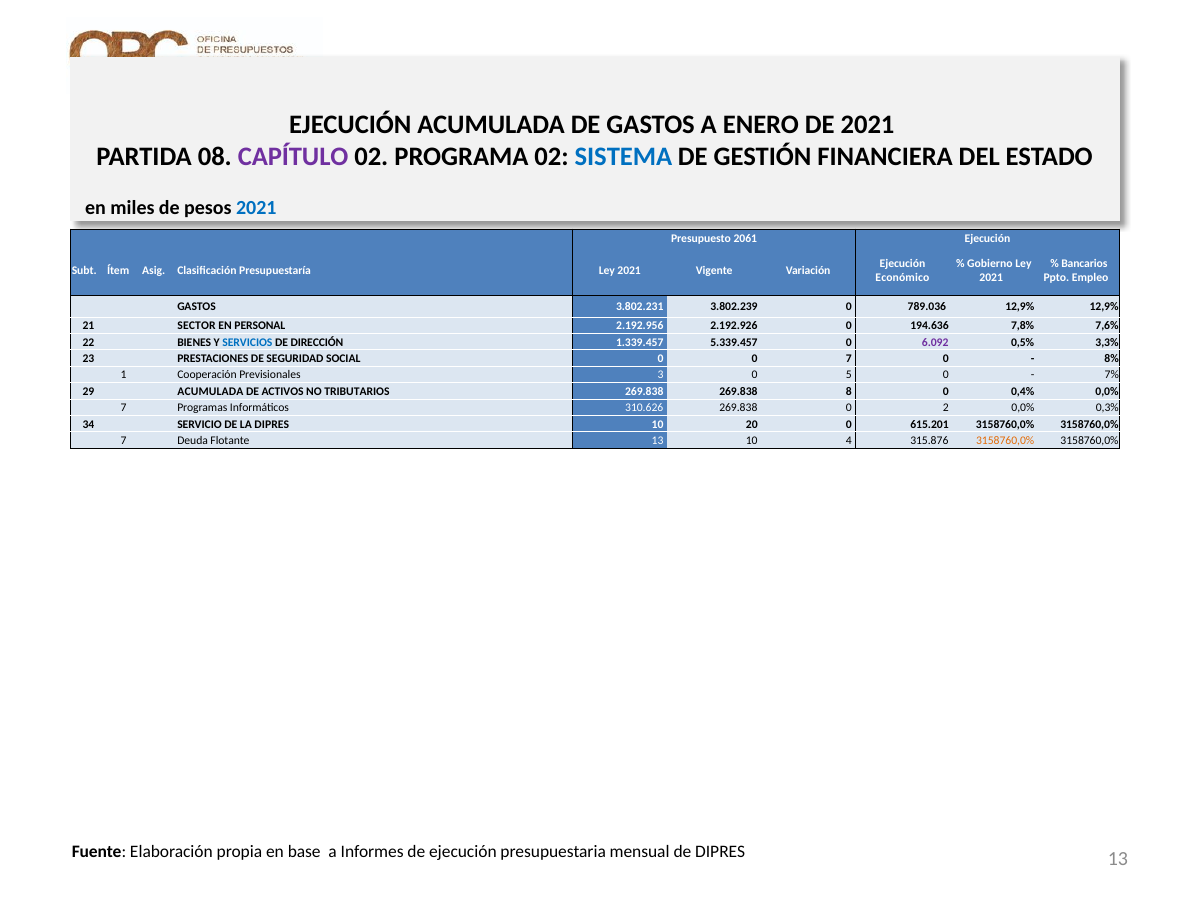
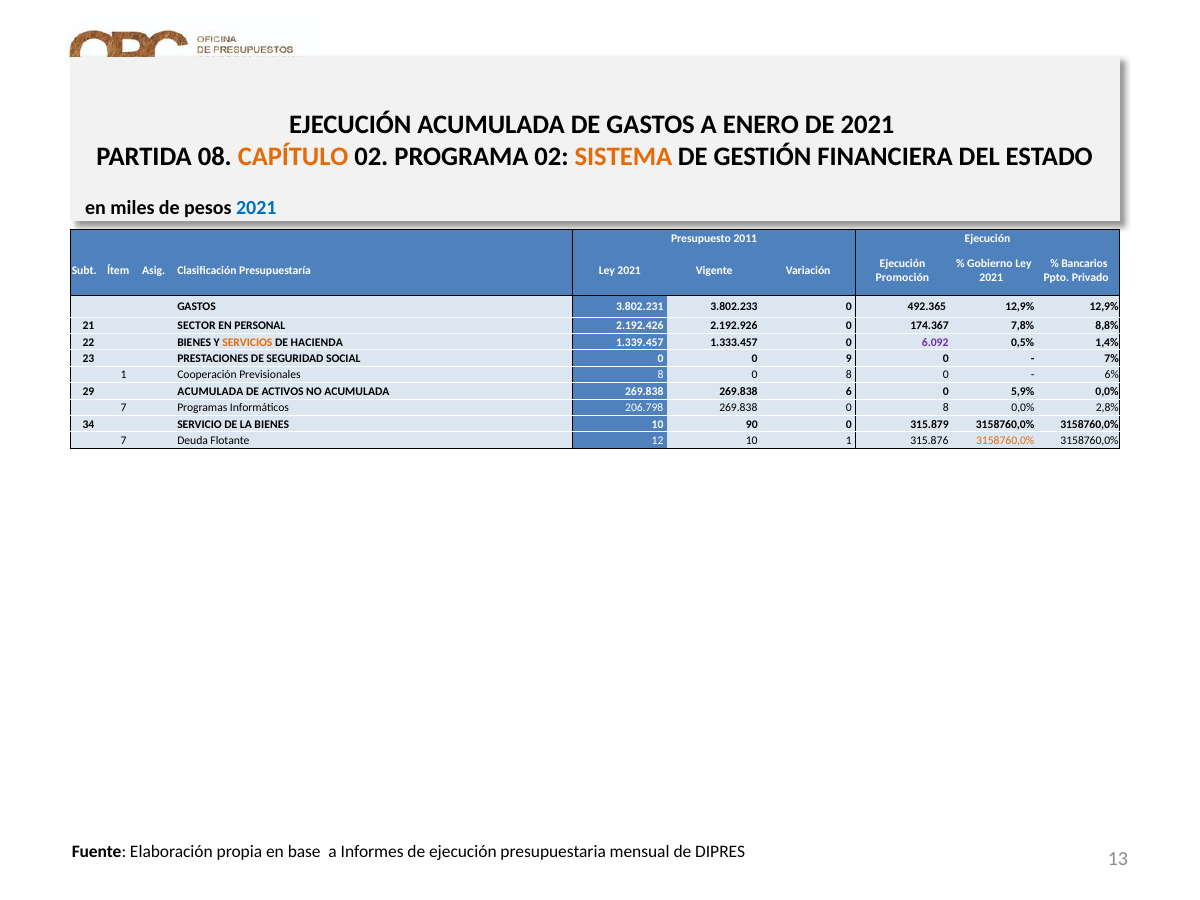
CAPÍTULO colour: purple -> orange
SISTEMA colour: blue -> orange
2061: 2061 -> 2011
Económico: Económico -> Promoción
Empleo: Empleo -> Privado
3.802.239: 3.802.239 -> 3.802.233
789.036: 789.036 -> 492.365
2.192.956: 2.192.956 -> 2.192.426
194.636: 194.636 -> 174.367
7,6%: 7,6% -> 8,8%
SERVICIOS colour: blue -> orange
DIRECCIÓN: DIRECCIÓN -> HACIENDA
5.339.457: 5.339.457 -> 1.333.457
3,3%: 3,3% -> 1,4%
0 7: 7 -> 9
8%: 8% -> 7%
Previsionales 3: 3 -> 8
5 at (849, 375): 5 -> 8
7%: 7% -> 6%
NO TRIBUTARIOS: TRIBUTARIOS -> ACUMULADA
8: 8 -> 6
0,4%: 0,4% -> 5,9%
310.626: 310.626 -> 206.798
269.838 0 2: 2 -> 8
0,3%: 0,3% -> 2,8%
LA DIPRES: DIPRES -> BIENES
20: 20 -> 90
615.201: 615.201 -> 315.879
Flotante 13: 13 -> 12
10 4: 4 -> 1
